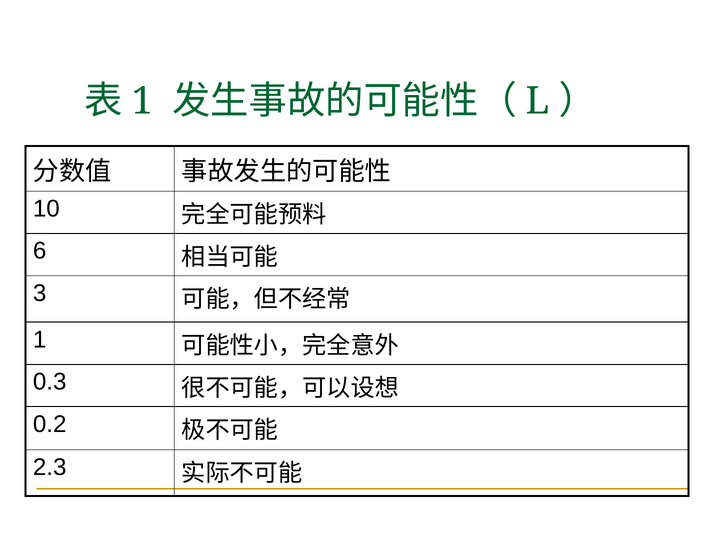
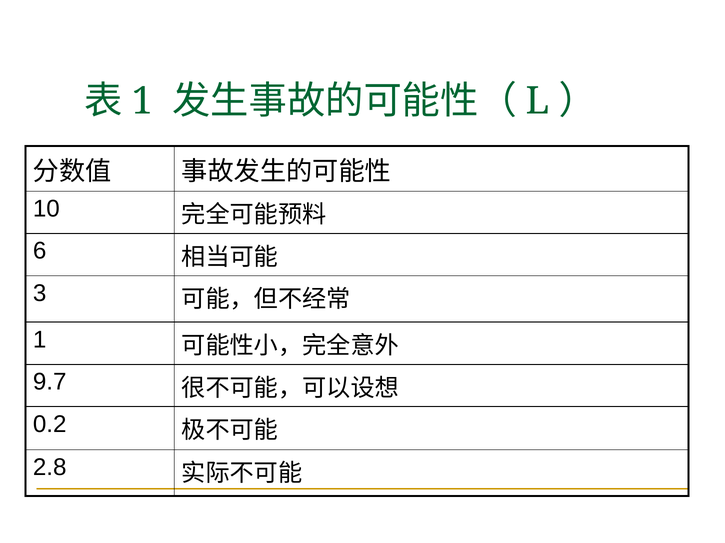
0.3: 0.3 -> 9.7
2.3: 2.3 -> 2.8
